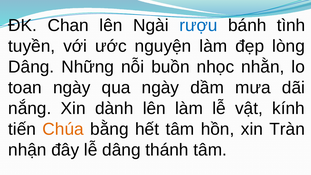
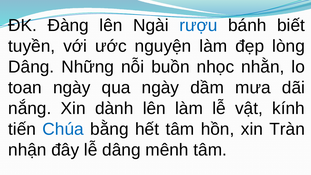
Chan: Chan -> Đàng
tình: tình -> biết
Chúa colour: orange -> blue
thánh: thánh -> mênh
